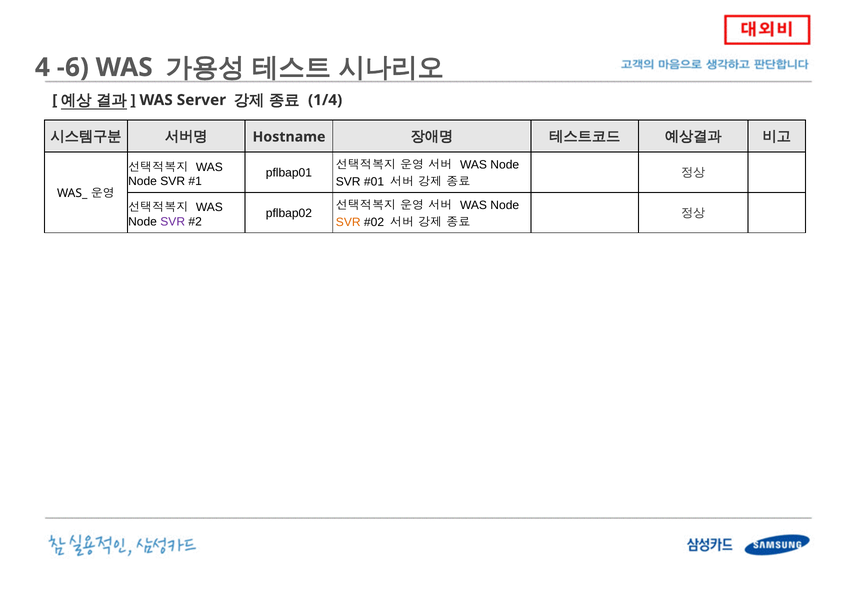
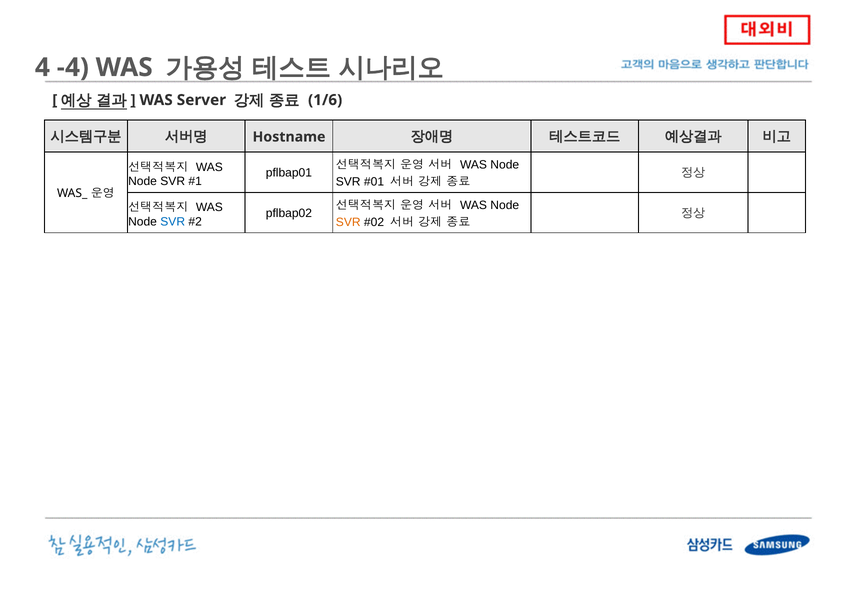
-6: -6 -> -4
1/4: 1/4 -> 1/6
SVR at (173, 222) colour: purple -> blue
